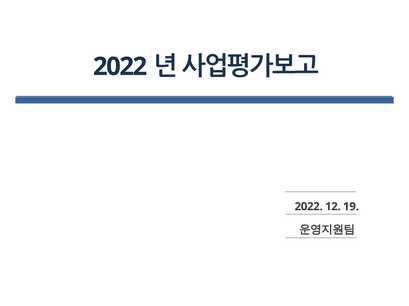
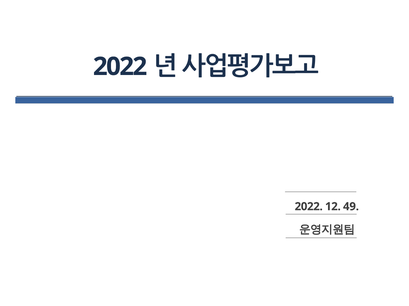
19: 19 -> 49
